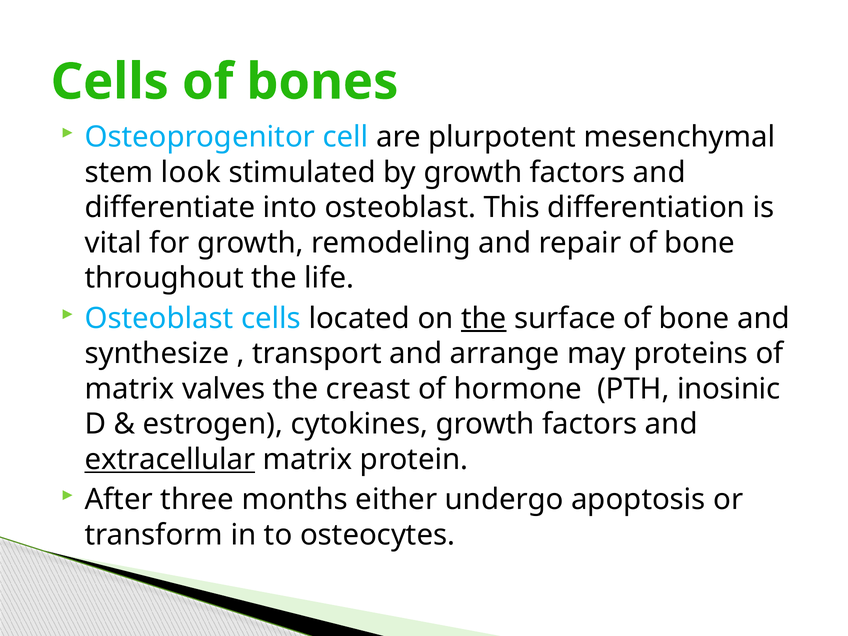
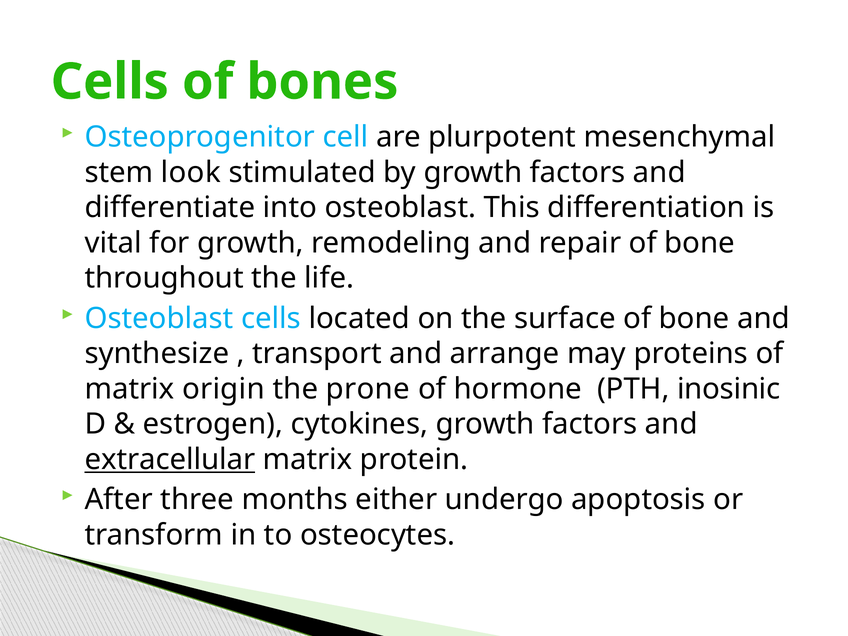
the at (484, 318) underline: present -> none
valves: valves -> origin
creast: creast -> prone
